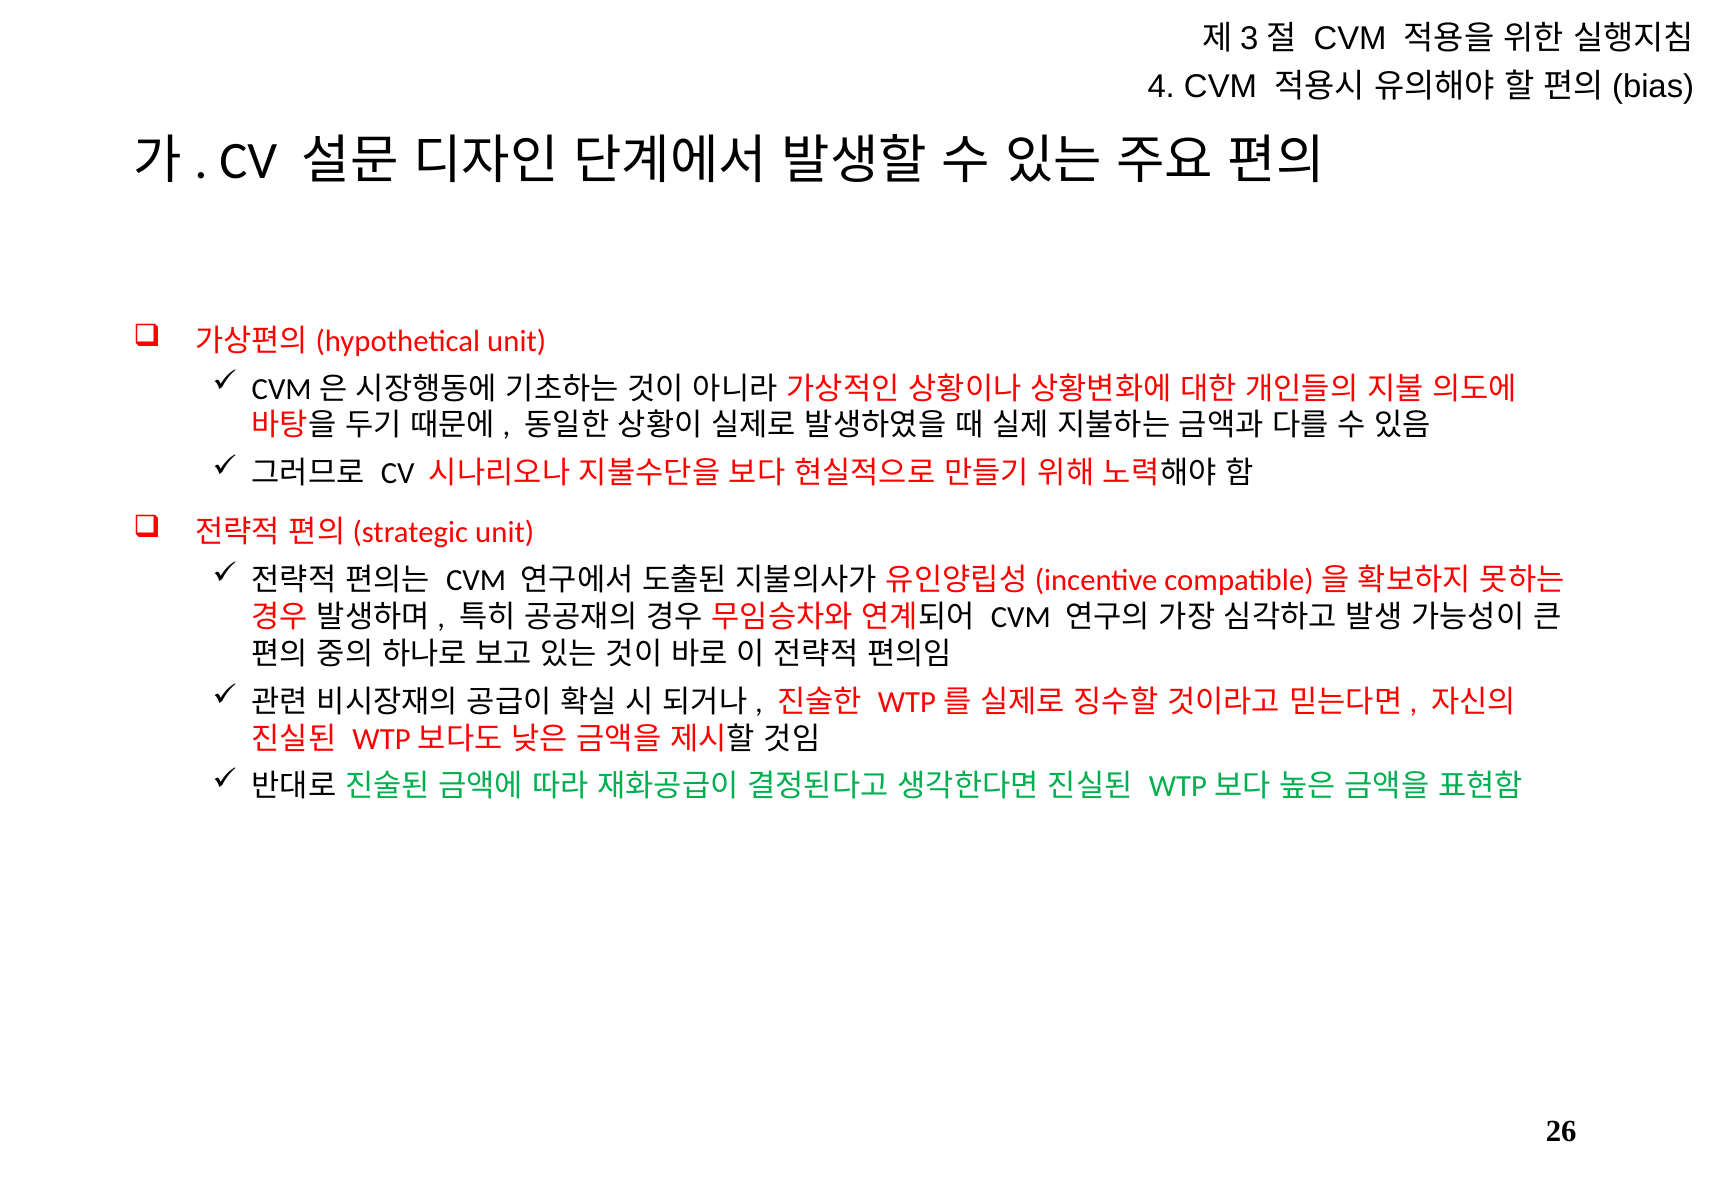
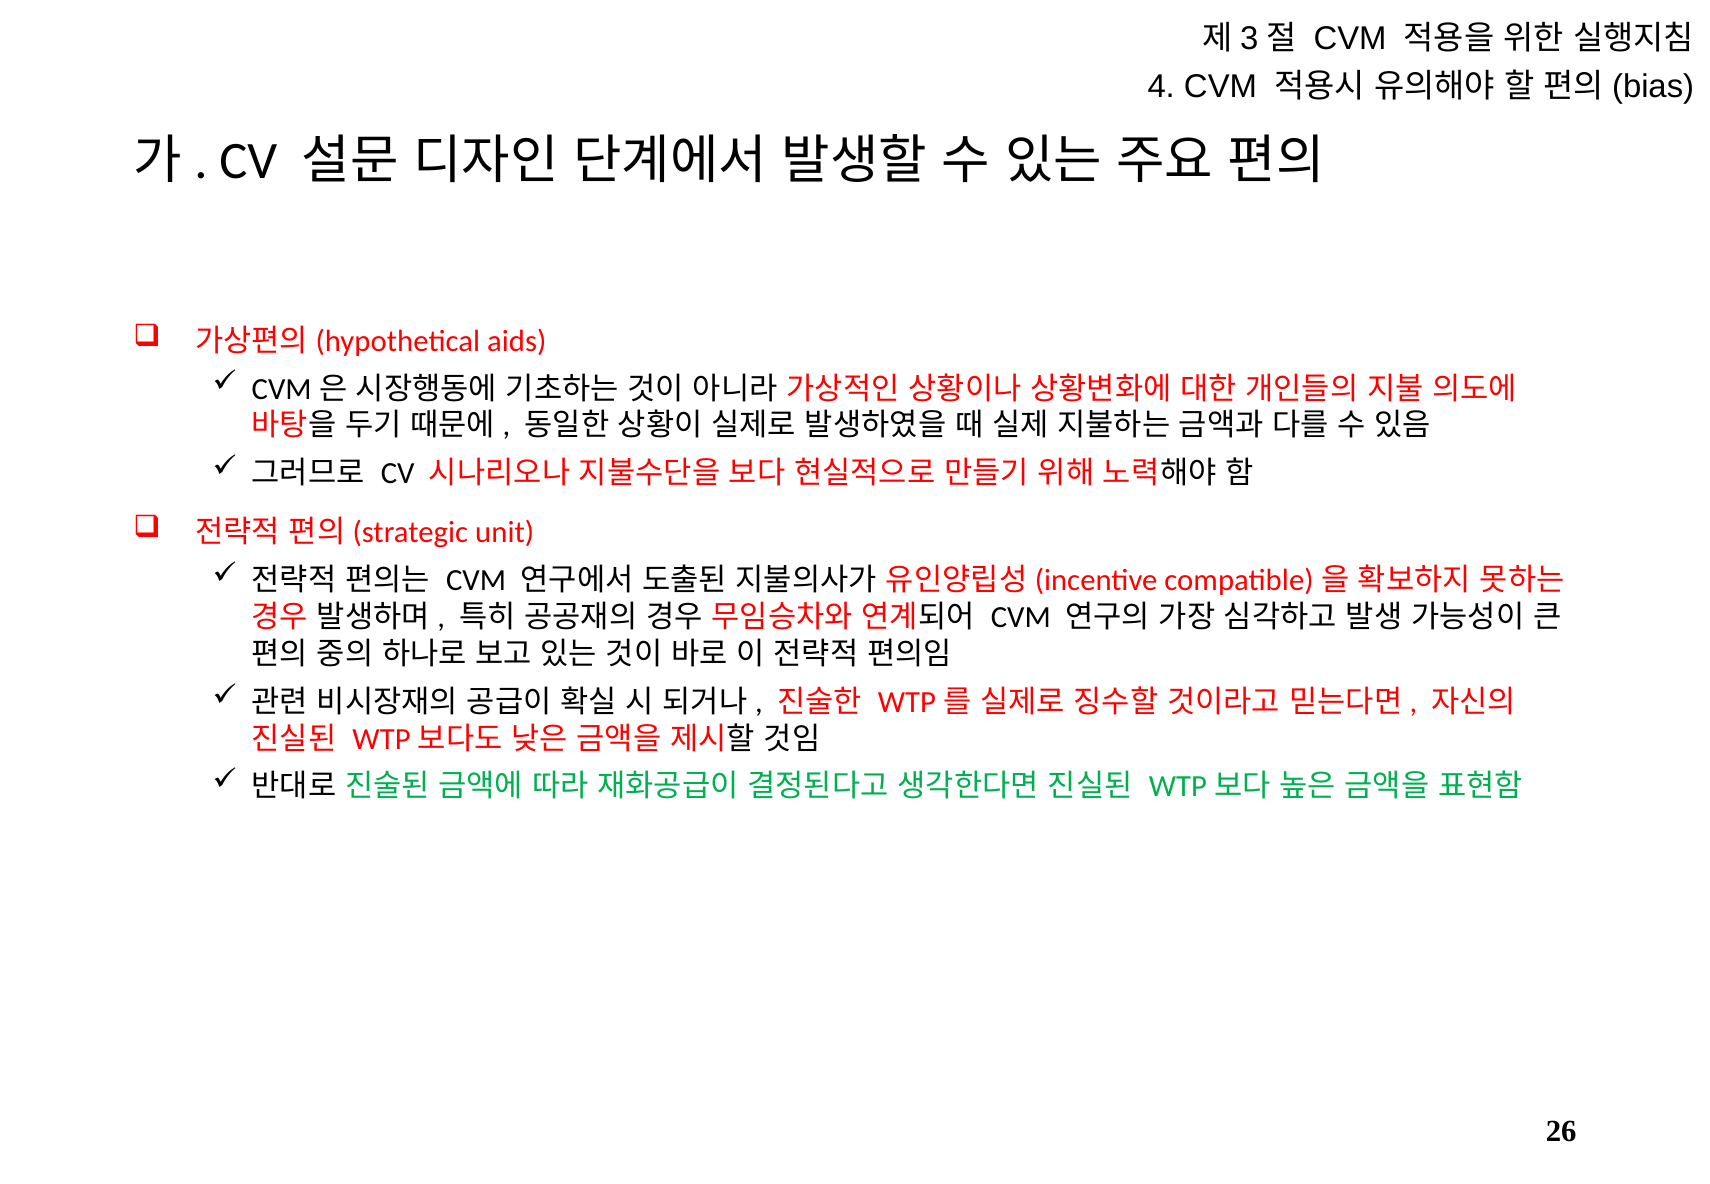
unit at (517, 341): unit -> aids
